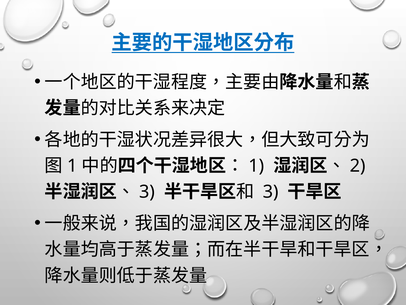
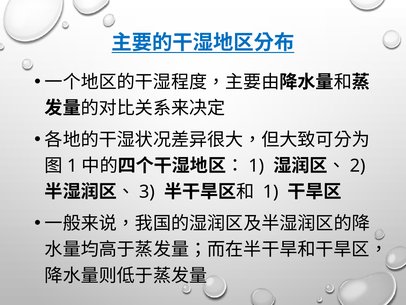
3 at (271, 192): 3 -> 1
